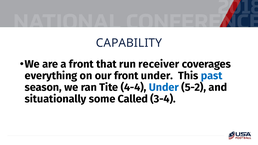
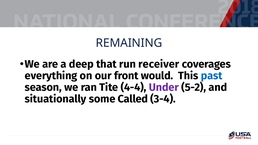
CAPABILITY: CAPABILITY -> REMAINING
a front: front -> deep
front under: under -> would
Under at (164, 87) colour: blue -> purple
